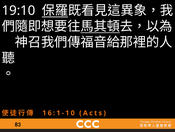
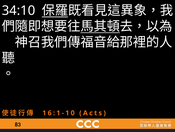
19:10: 19:10 -> 34:10
